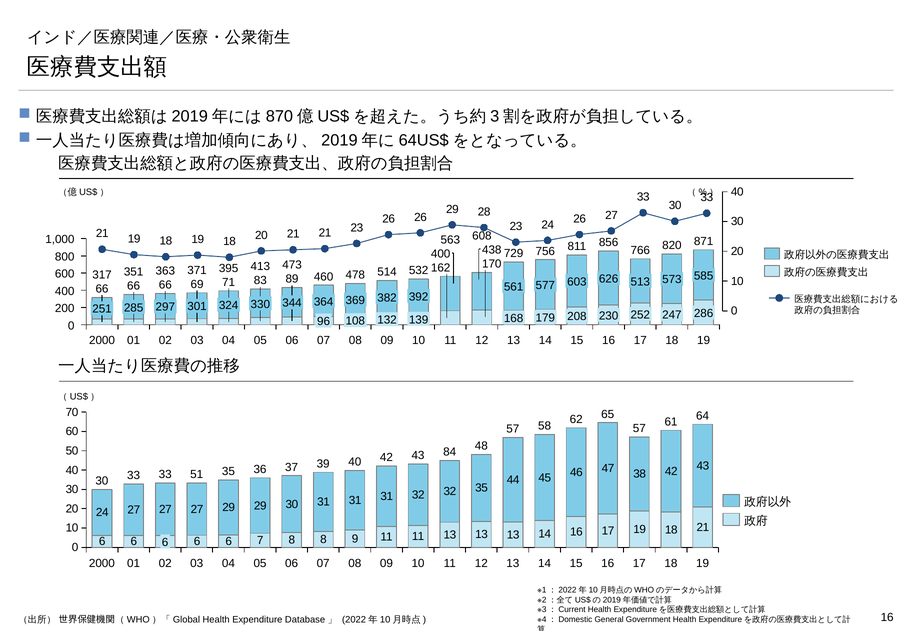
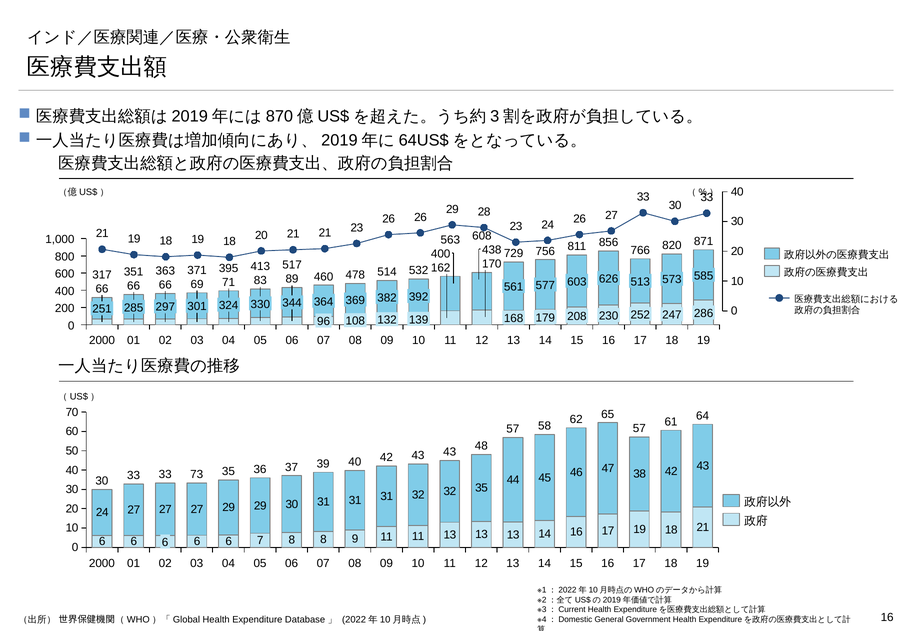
473: 473 -> 517
43 84: 84 -> 43
51: 51 -> 73
